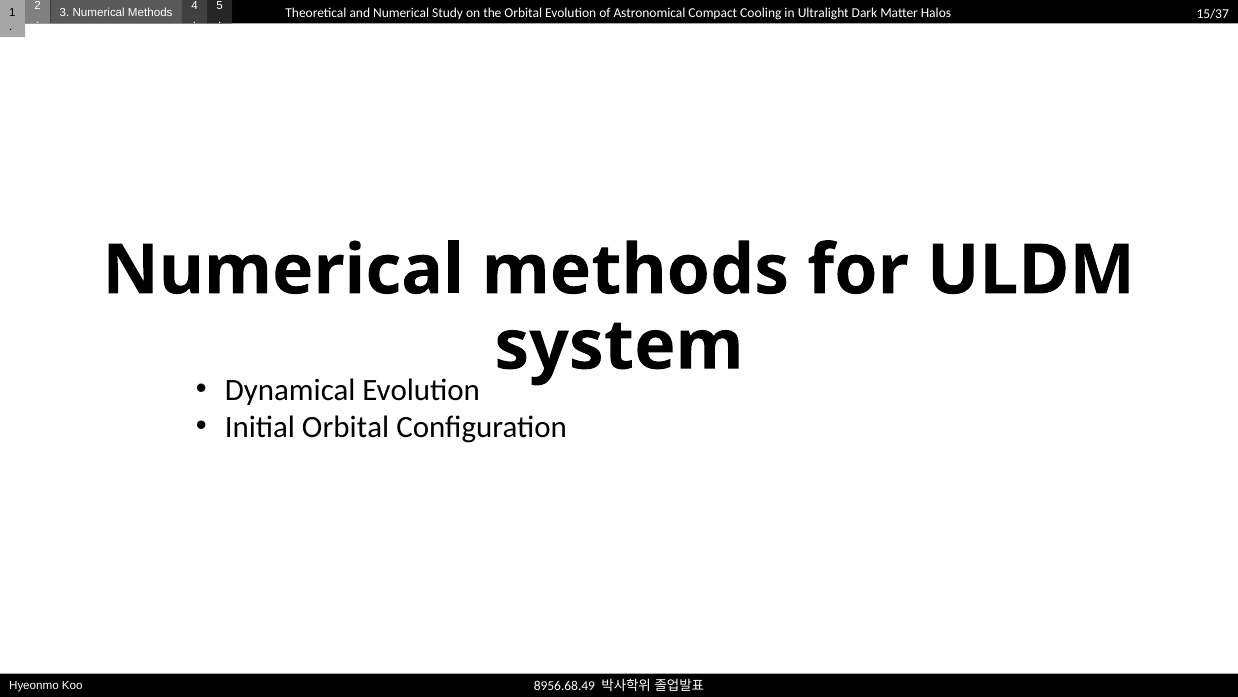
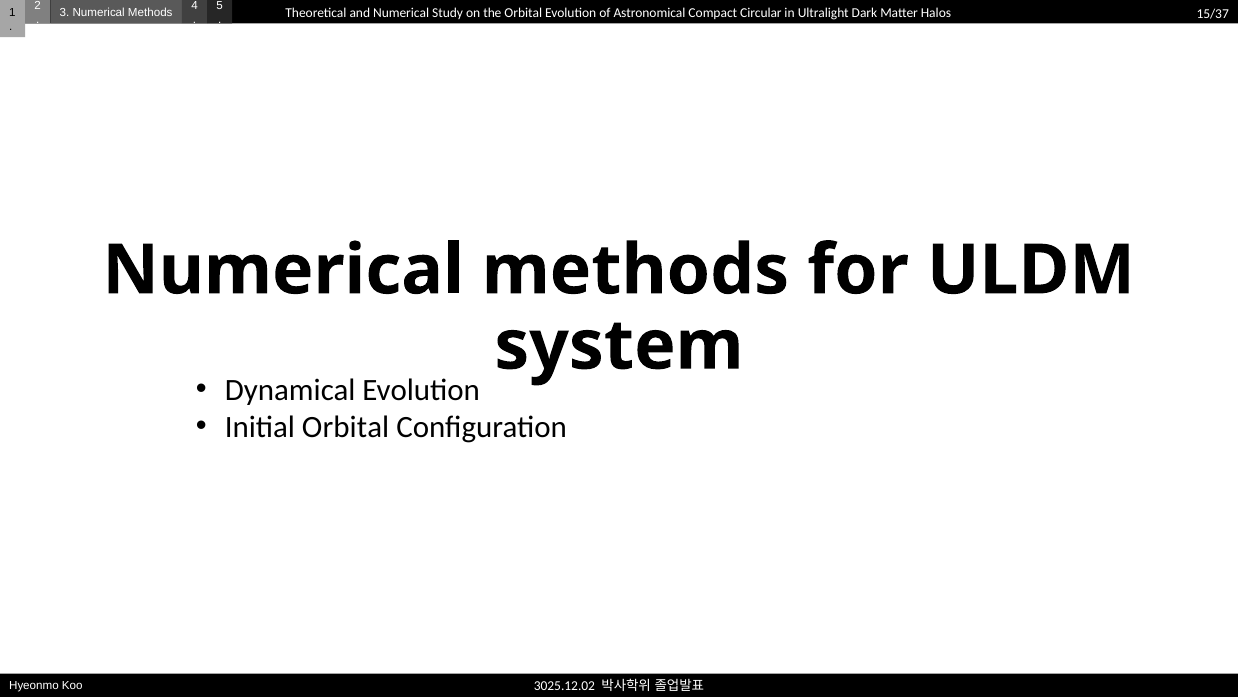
Cooling: Cooling -> Circular
8956.68.49: 8956.68.49 -> 3025.12.02
